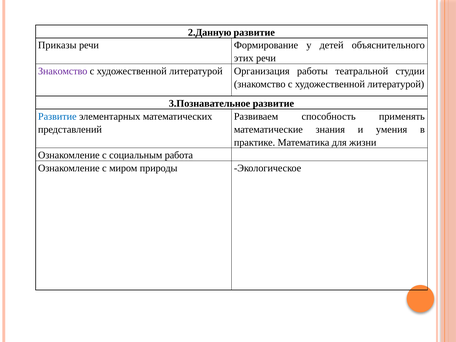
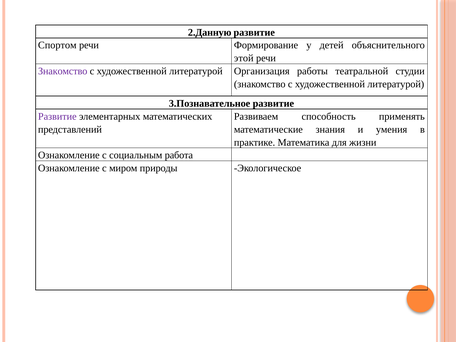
Приказы: Приказы -> Спортом
этих: этих -> этой
Развитие at (57, 116) colour: blue -> purple
